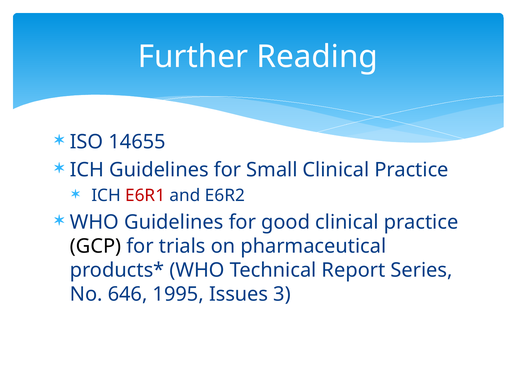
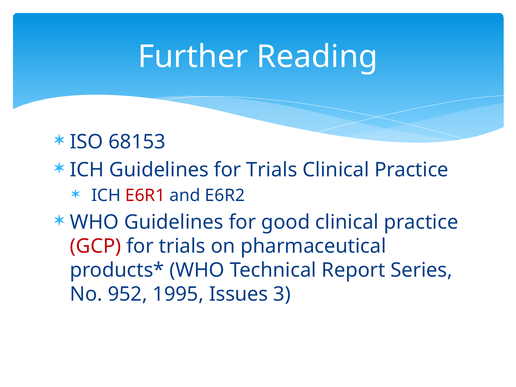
14655: 14655 -> 68153
Guidelines for Small: Small -> Trials
GCP colour: black -> red
646: 646 -> 952
